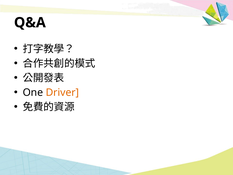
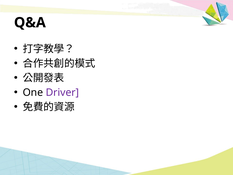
Driver colour: orange -> purple
